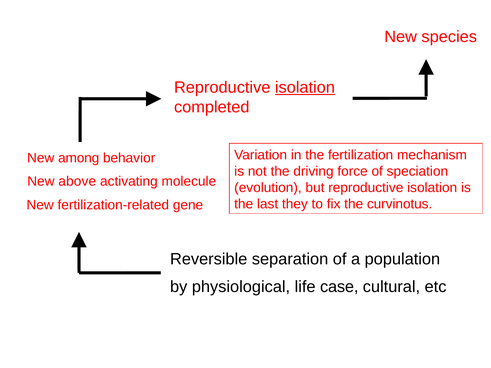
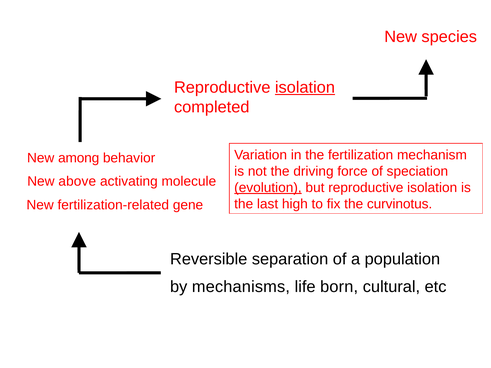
evolution underline: none -> present
they: they -> high
physiological: physiological -> mechanisms
case: case -> born
